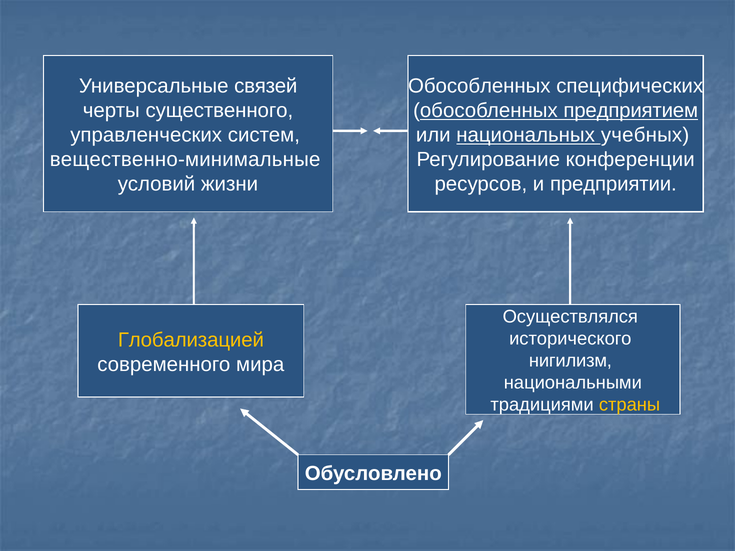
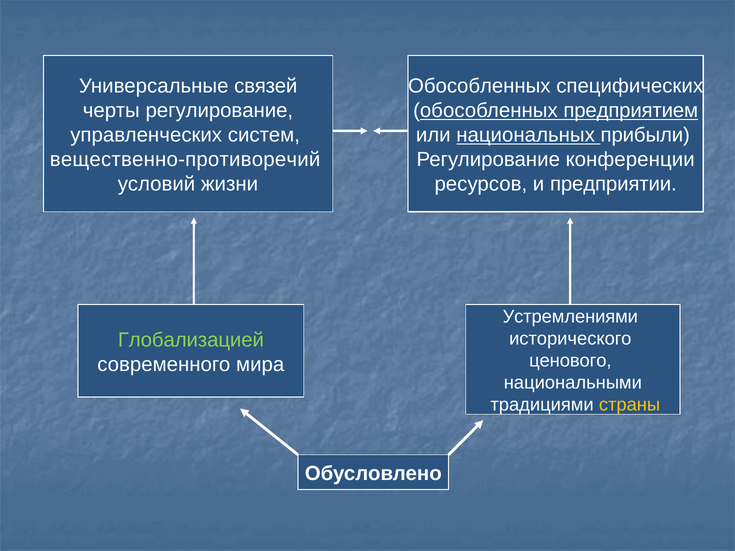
черты существенного: существенного -> регулирование
учебных: учебных -> прибыли
вещественно-минимальные: вещественно-минимальные -> вещественно-противоречий
Осуществлялся: Осуществлялся -> Устремлениями
Глобализацией colour: yellow -> light green
нигилизм: нигилизм -> ценового
